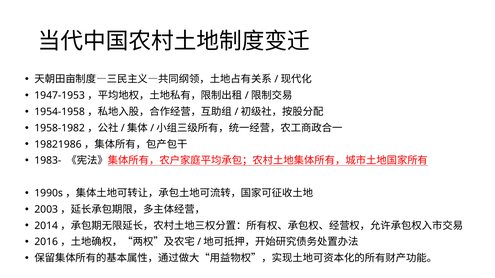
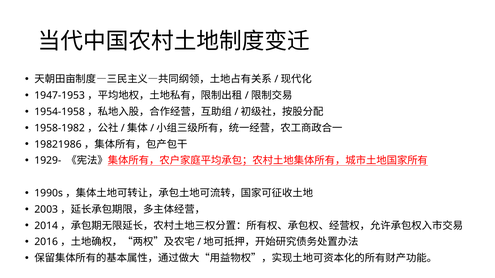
1983-: 1983- -> 1929-
